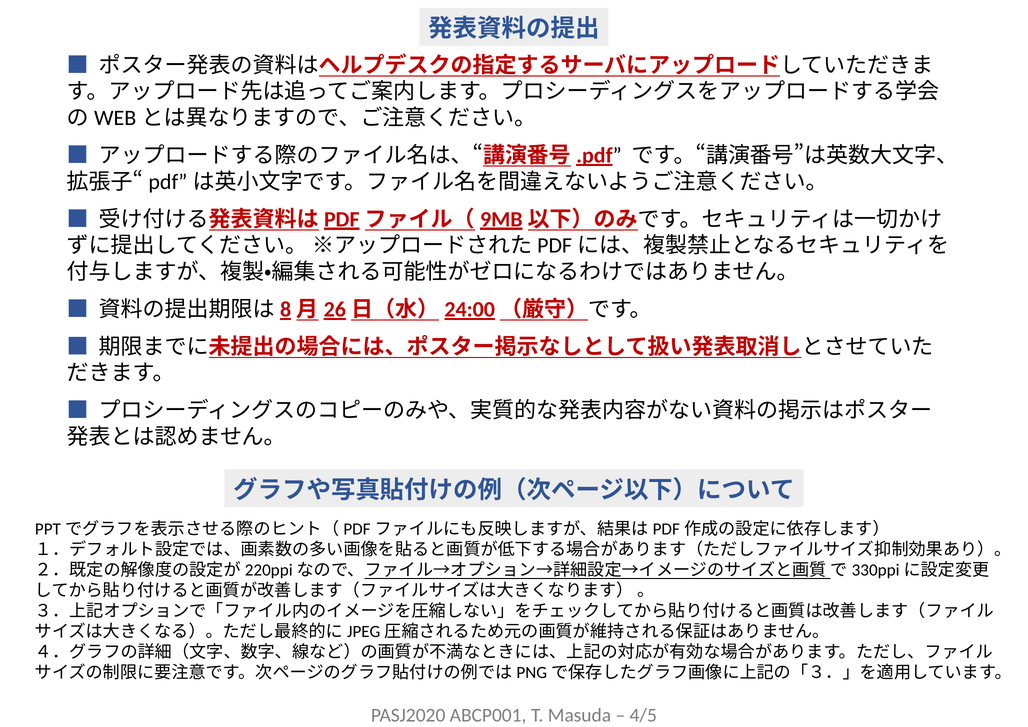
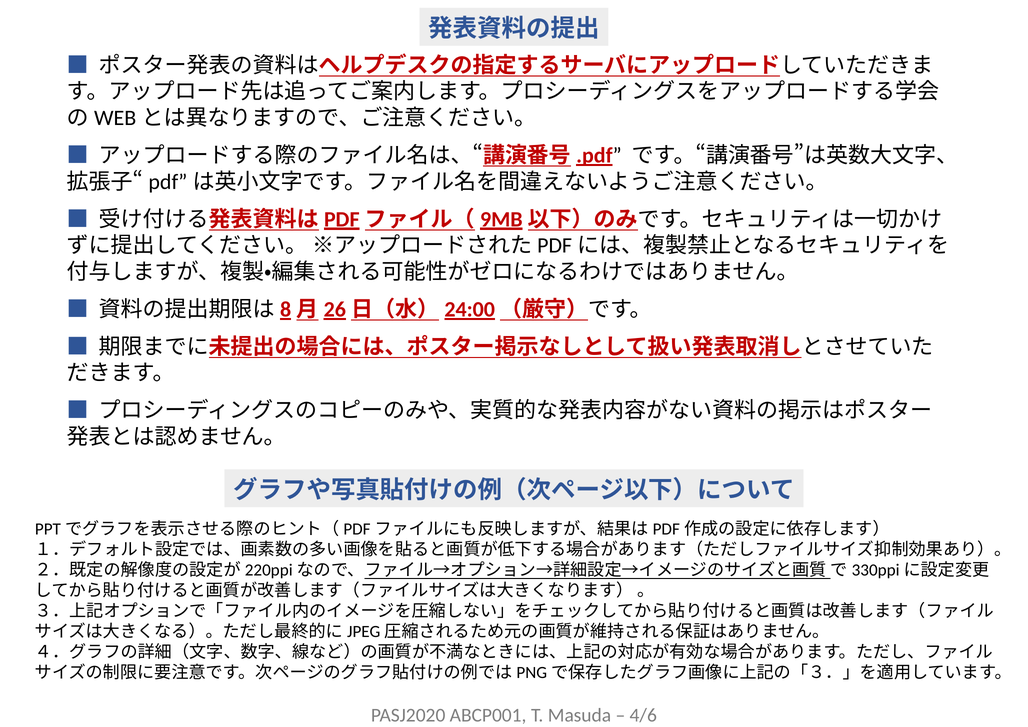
4/5: 4/5 -> 4/6
